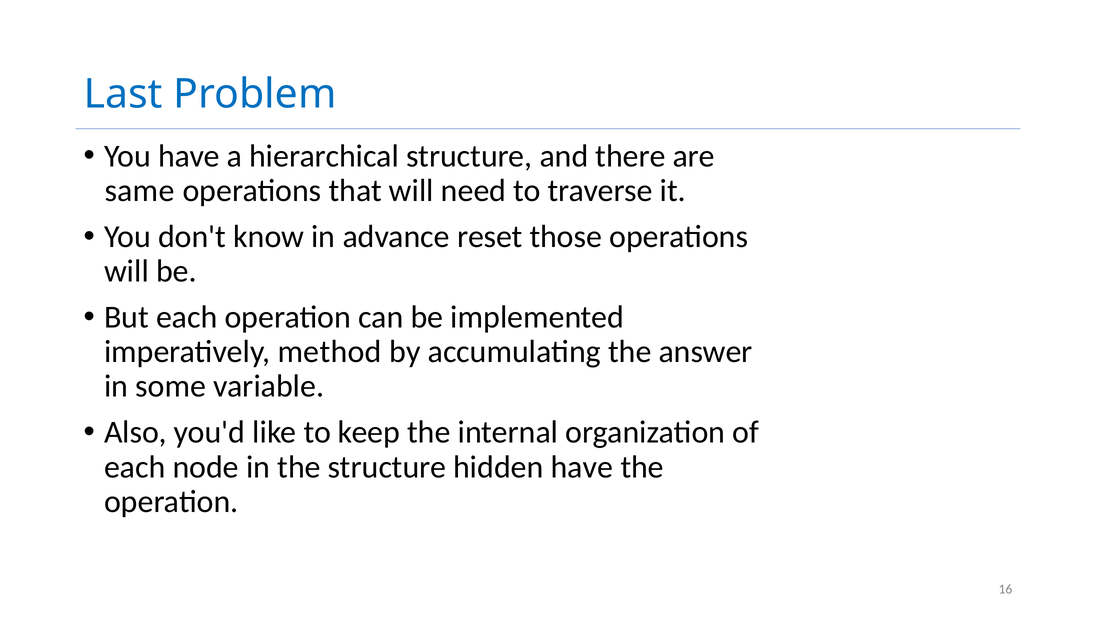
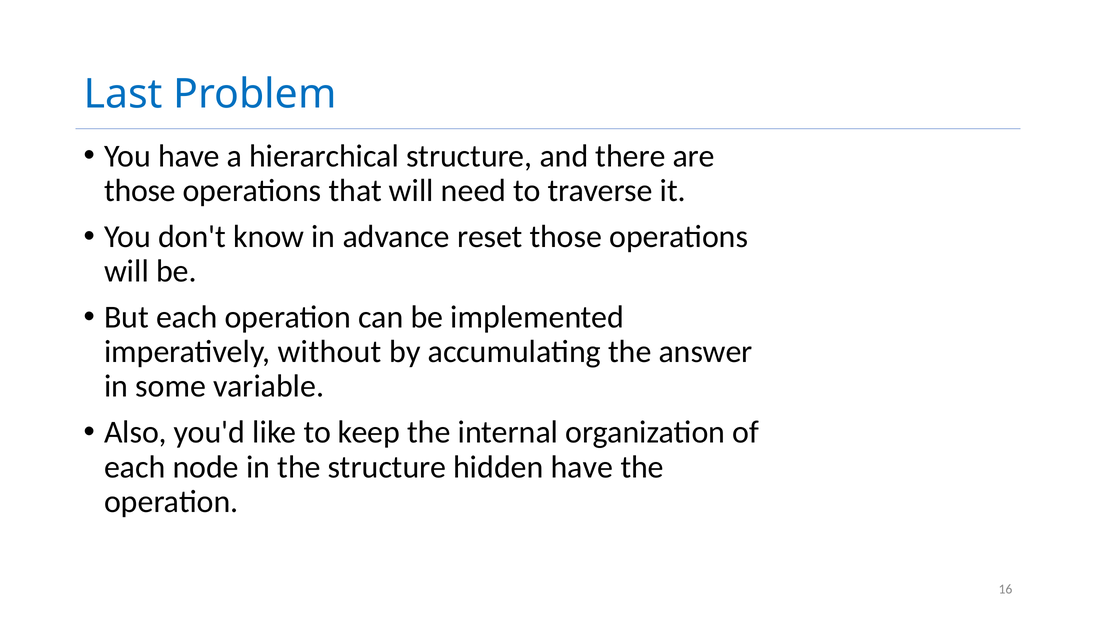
same at (140, 191): same -> those
method: method -> without
